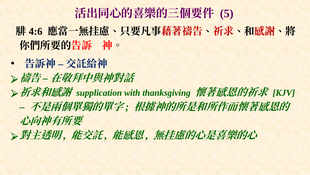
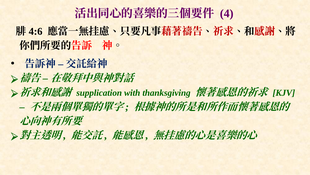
5: 5 -> 4
